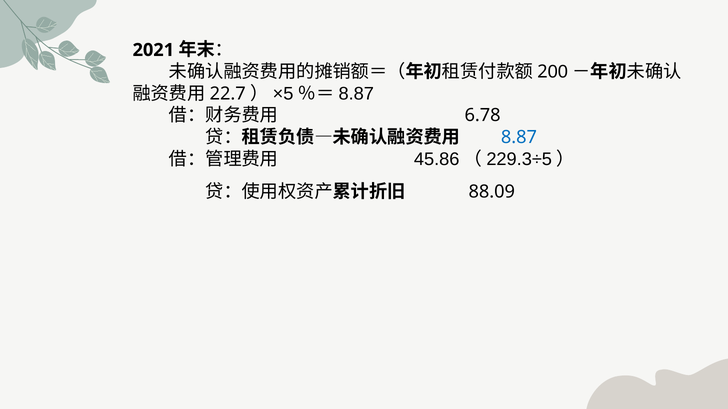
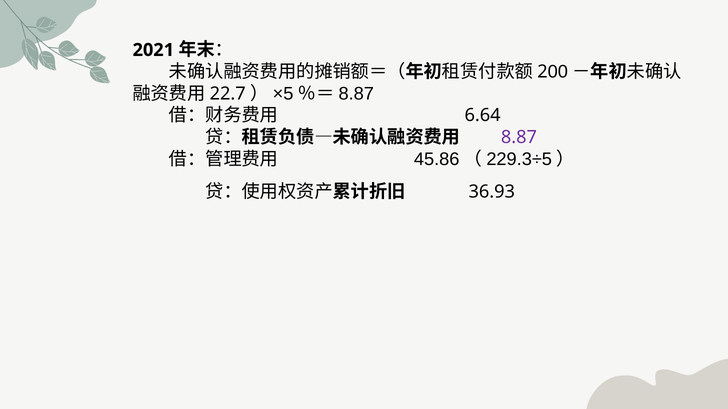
6.78: 6.78 -> 6.64
8.87 colour: blue -> purple
88.09: 88.09 -> 36.93
